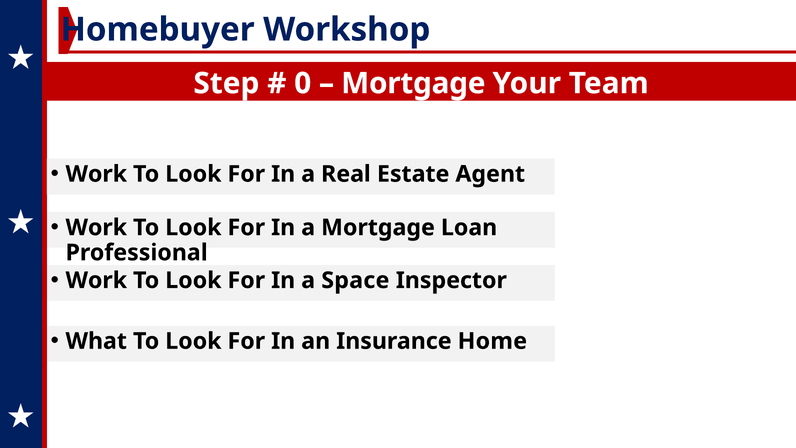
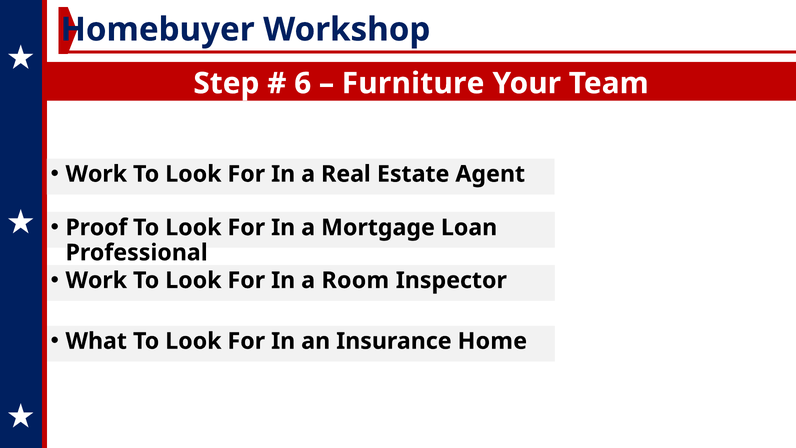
0: 0 -> 6
Mortgage at (413, 83): Mortgage -> Furniture
Work at (96, 227): Work -> Proof
Space: Space -> Room
